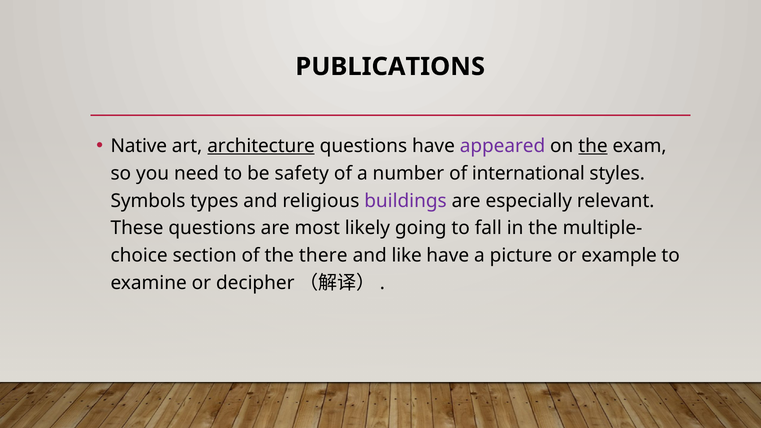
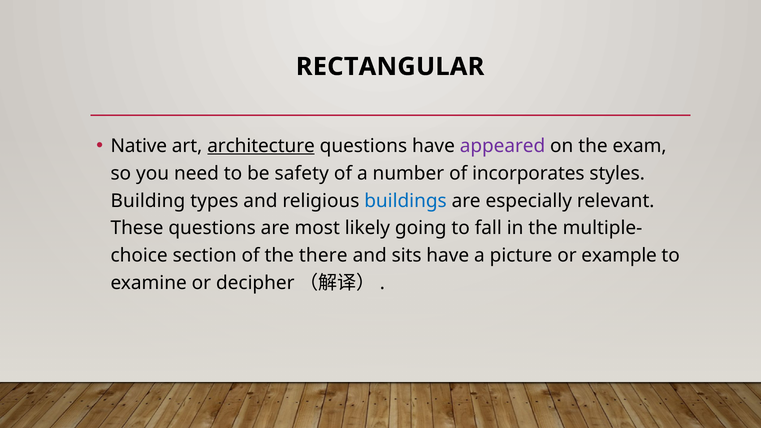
PUBLICATIONS: PUBLICATIONS -> RECTANGULAR
the at (593, 146) underline: present -> none
international: international -> incorporates
Symbols: Symbols -> Building
buildings colour: purple -> blue
like: like -> sits
